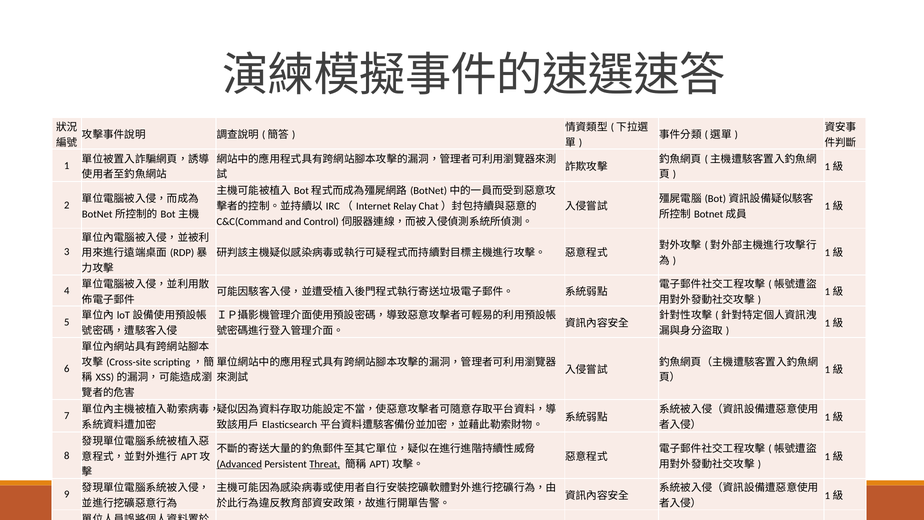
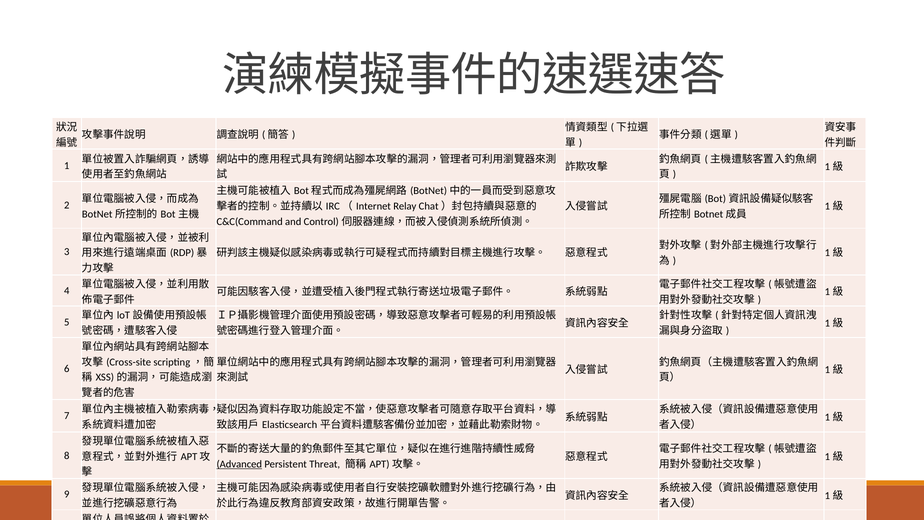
Threat underline: present -> none
